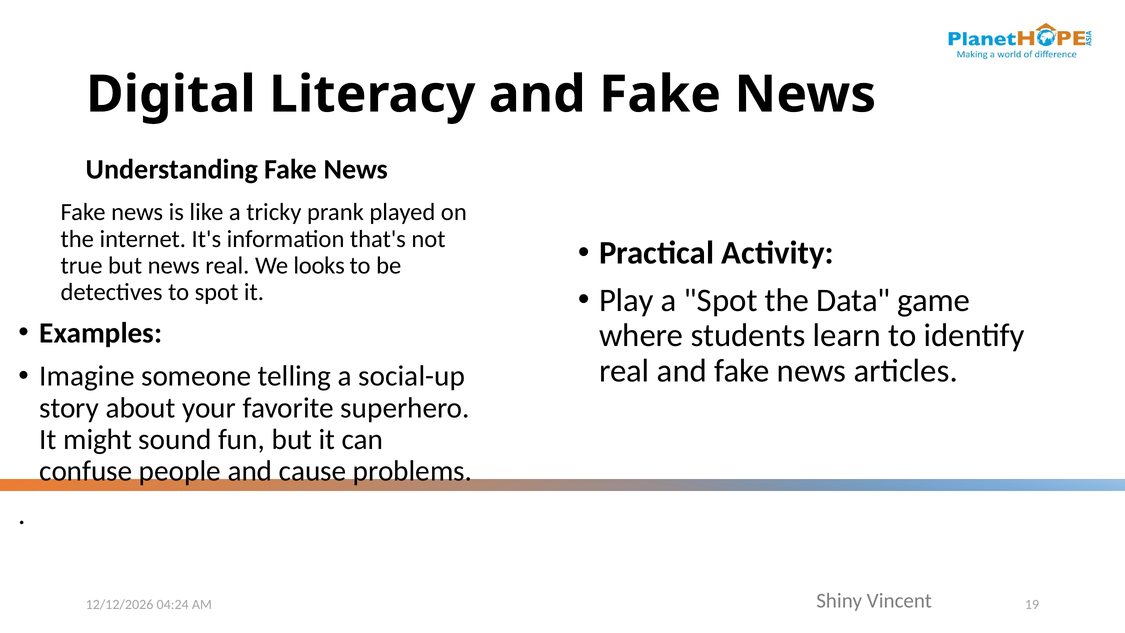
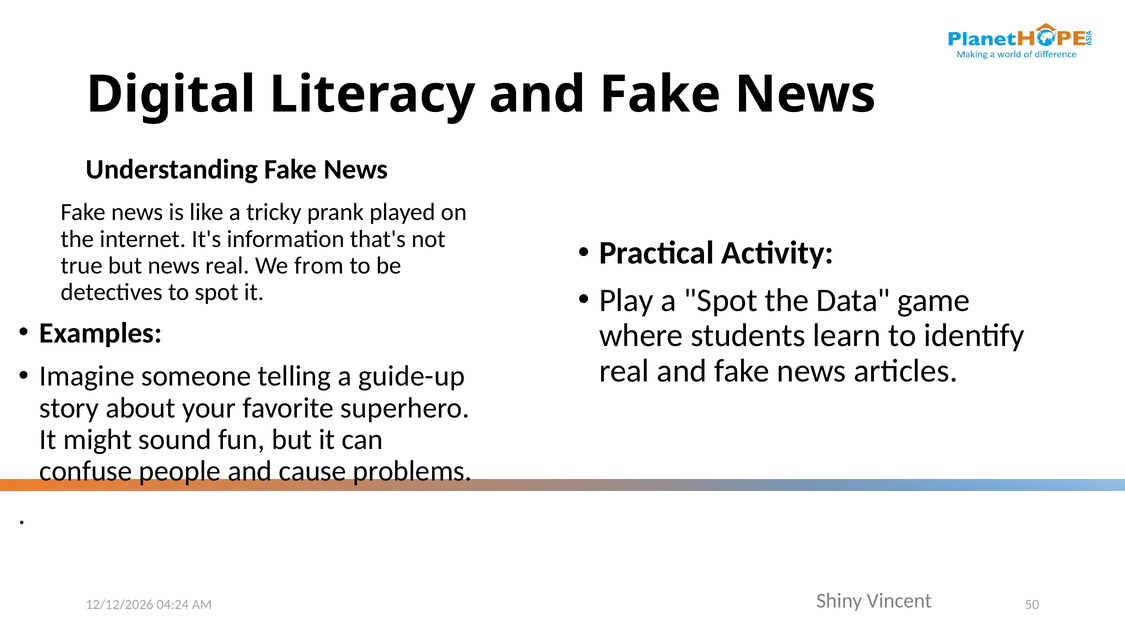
looks: looks -> from
social-up: social-up -> guide-up
19: 19 -> 50
